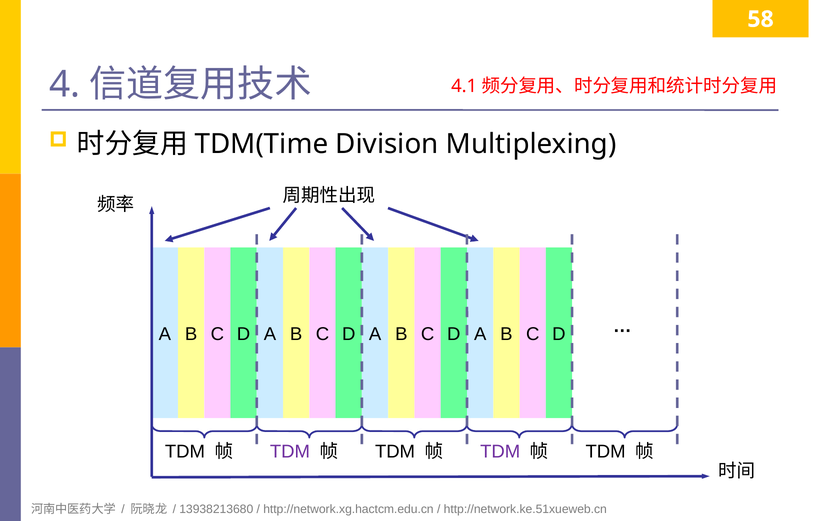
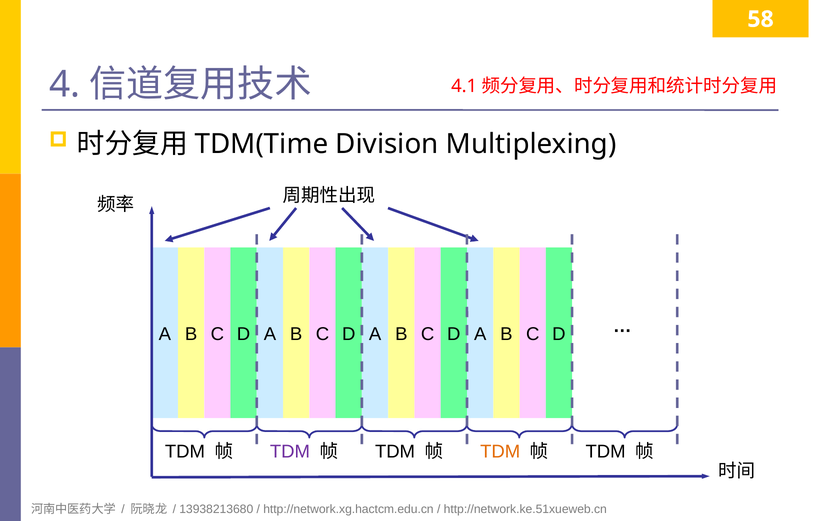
TDM at (500, 452) colour: purple -> orange
